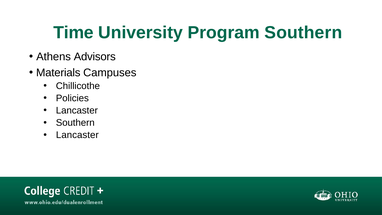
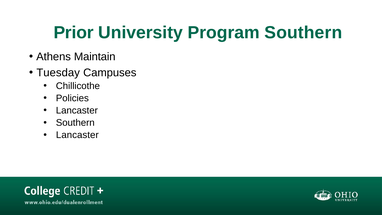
Time: Time -> Prior
Advisors: Advisors -> Maintain
Materials: Materials -> Tuesday
